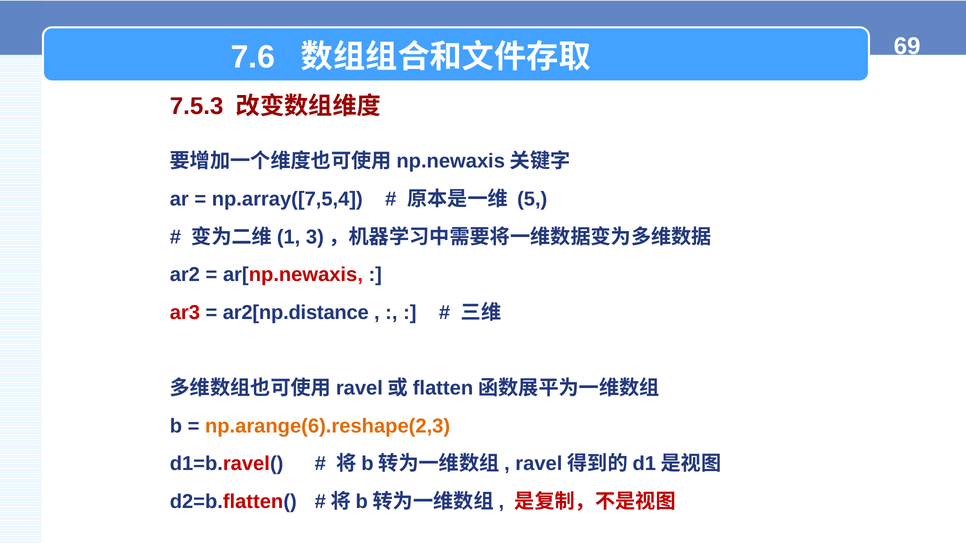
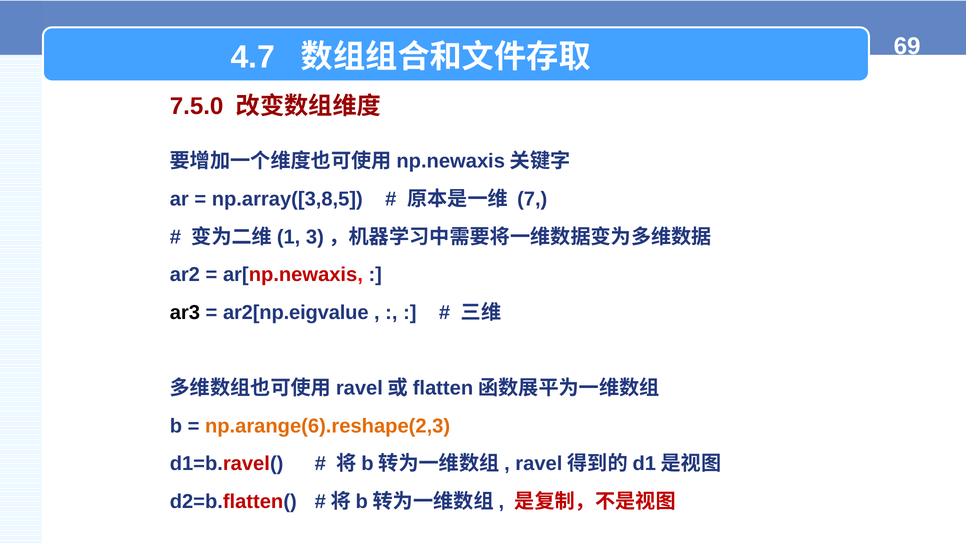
7.6: 7.6 -> 4.7
7.5.3: 7.5.3 -> 7.5.0
np.array([7,5,4: np.array([7,5,4 -> np.array([3,8,5
5: 5 -> 7
ar3 colour: red -> black
ar2[np.distance: ar2[np.distance -> ar2[np.eigvalue
